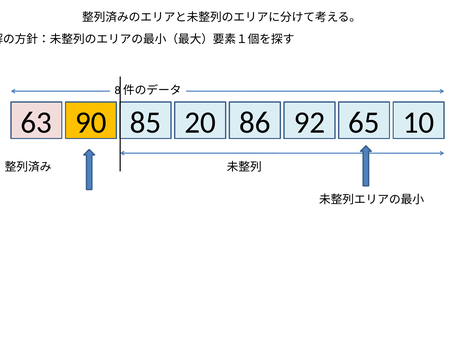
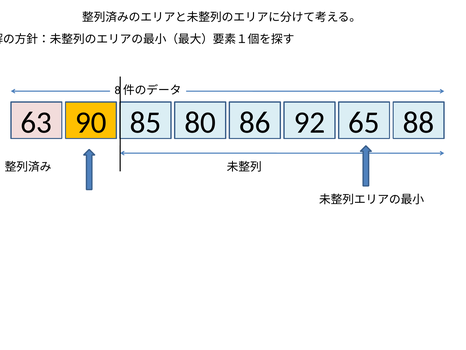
20: 20 -> 80
10: 10 -> 88
